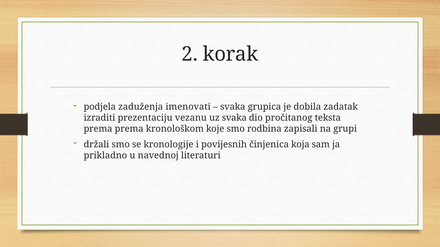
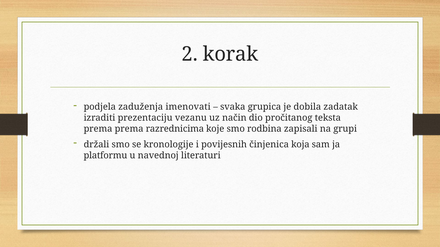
uz svaka: svaka -> način
kronološkom: kronološkom -> razrednicima
prikladno: prikladno -> platformu
